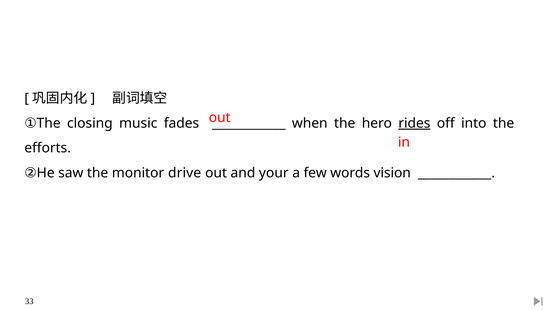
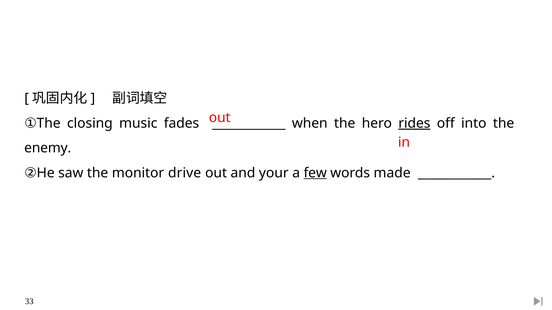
efforts: efforts -> enemy
few underline: none -> present
vision: vision -> made
